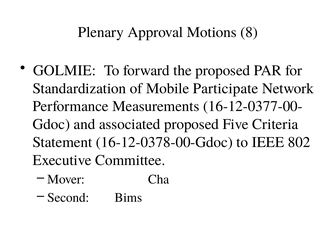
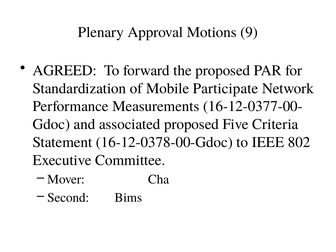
8: 8 -> 9
GOLMIE: GOLMIE -> AGREED
